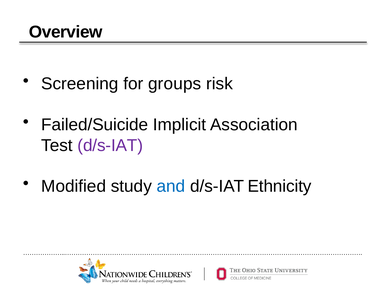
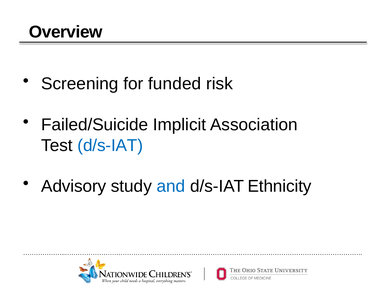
groups: groups -> funded
d/s-IAT at (110, 146) colour: purple -> blue
Modified: Modified -> Advisory
